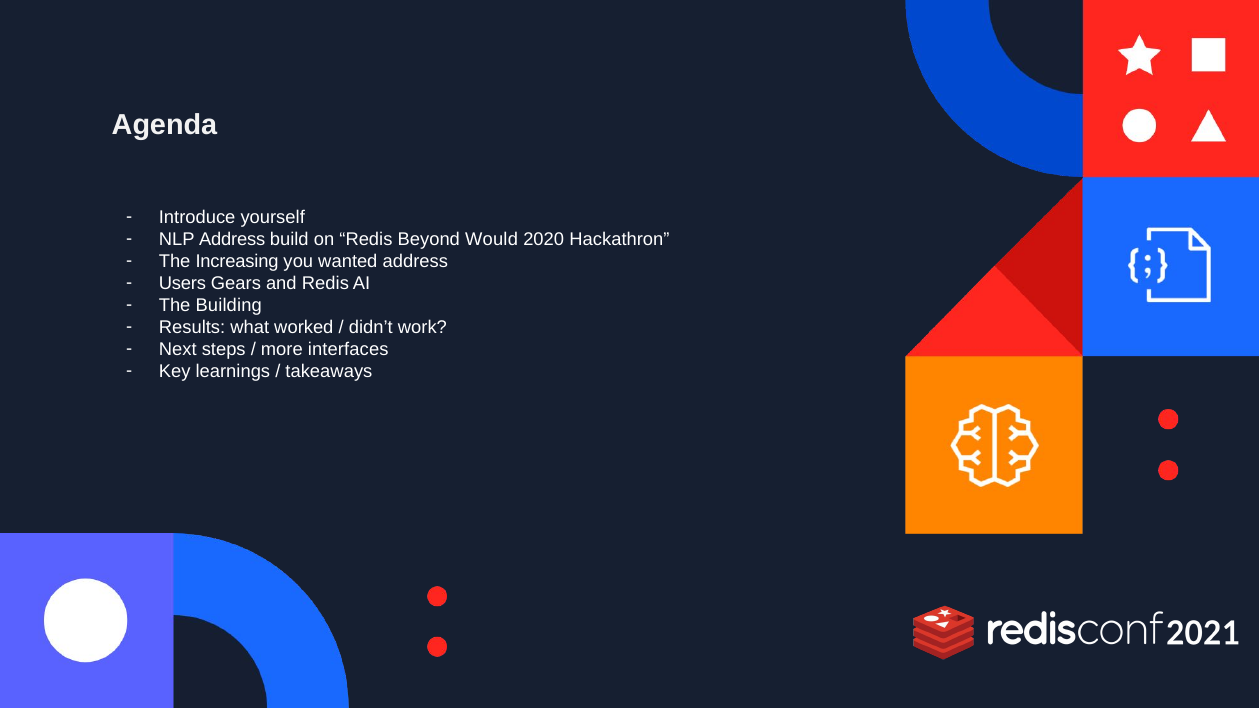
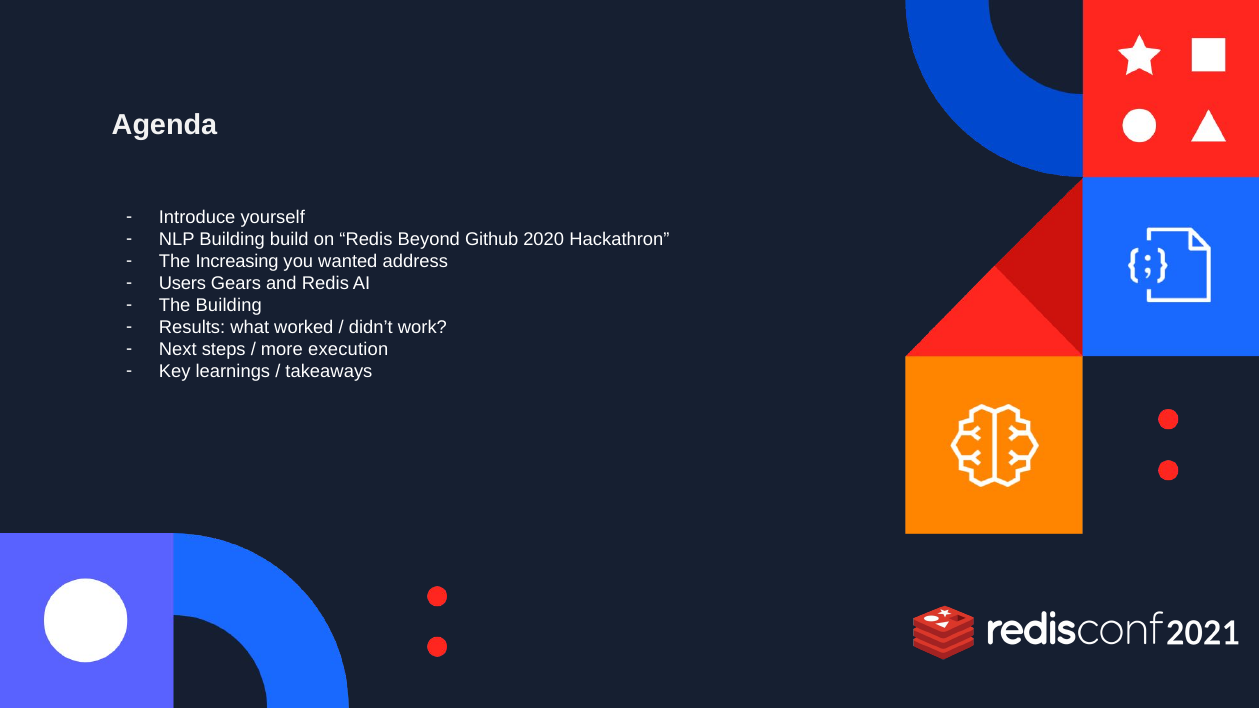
NLP Address: Address -> Building
Would: Would -> Github
interfaces: interfaces -> execution
